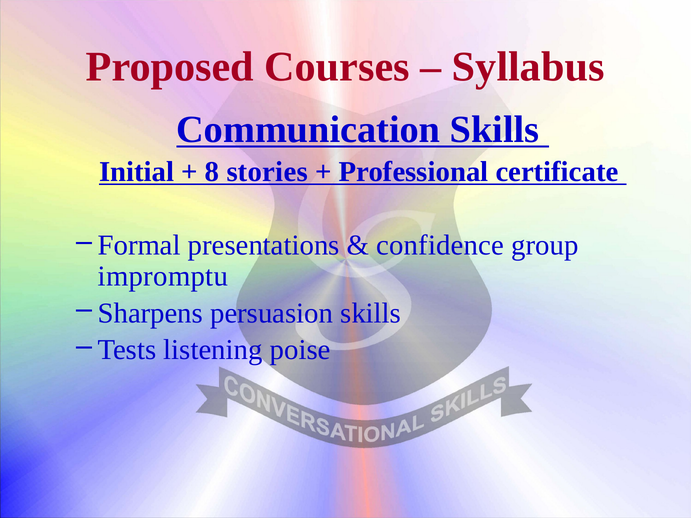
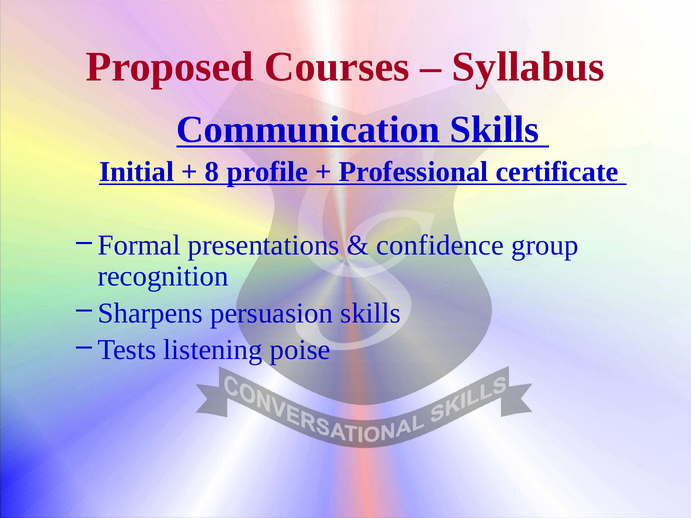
stories: stories -> profile
impromptu: impromptu -> recognition
